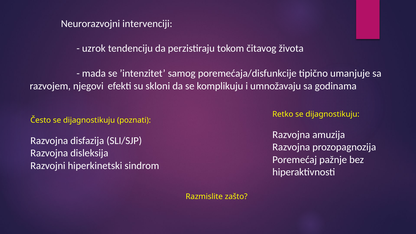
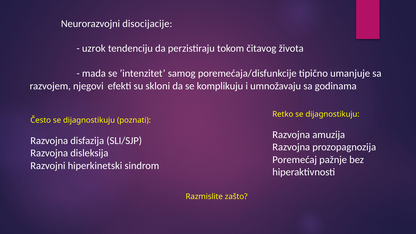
intervenciji: intervenciji -> disocijacije
